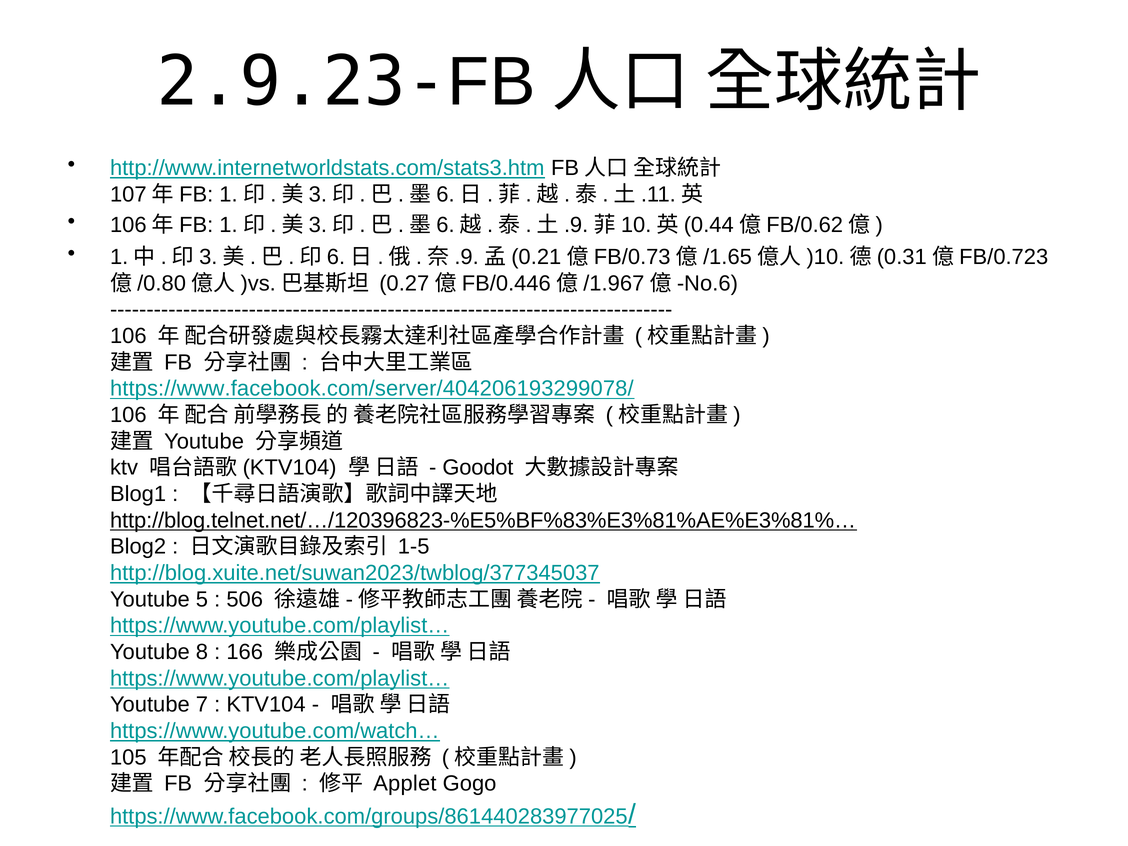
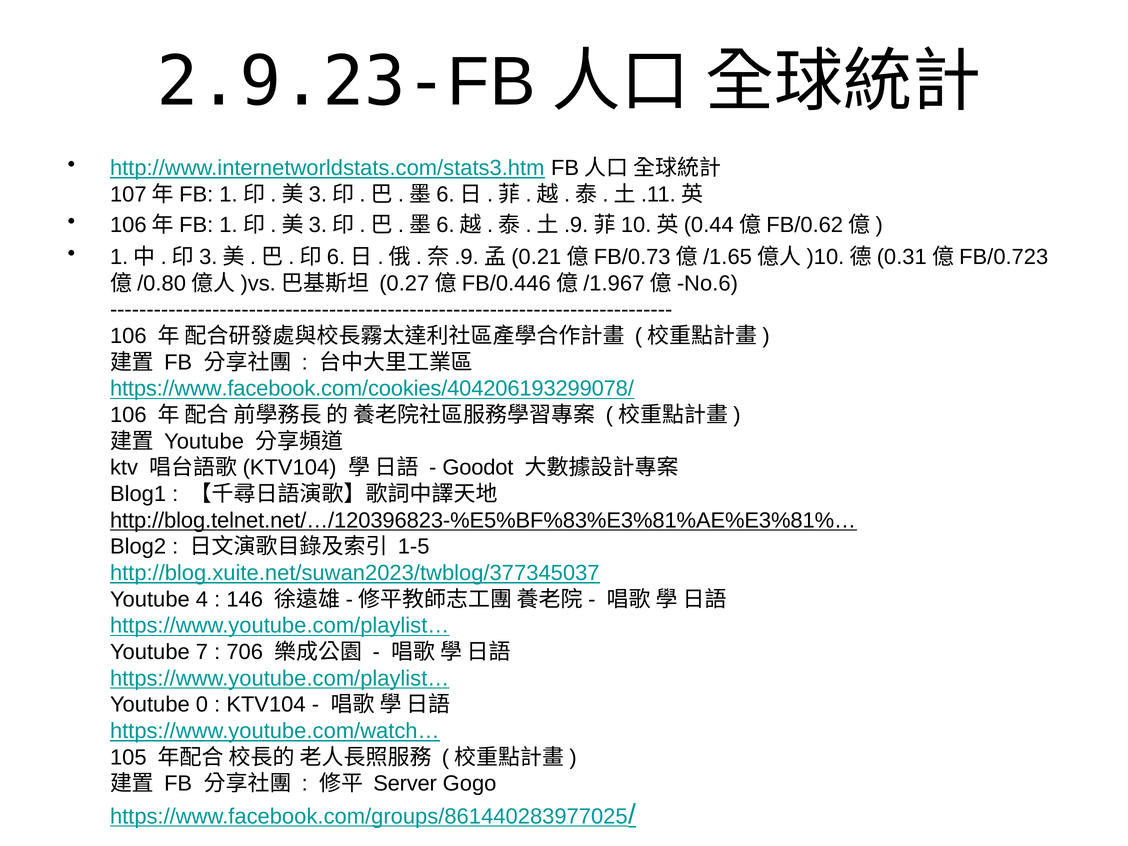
https://www.facebook.com/server/404206193299078/: https://www.facebook.com/server/404206193299078/ -> https://www.facebook.com/cookies/404206193299078/
5: 5 -> 4
506: 506 -> 146
8: 8 -> 7
166: 166 -> 706
7: 7 -> 0
Applet: Applet -> Server
